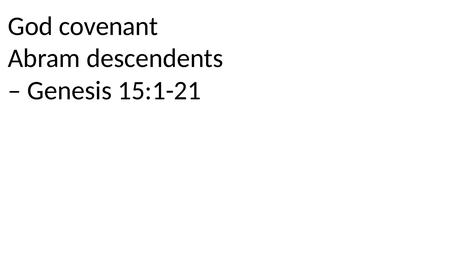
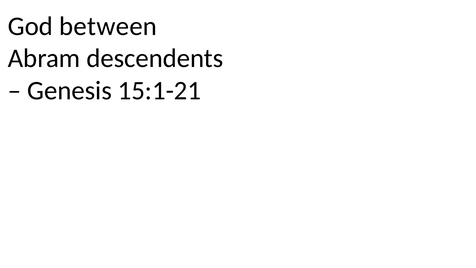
covenant: covenant -> between
